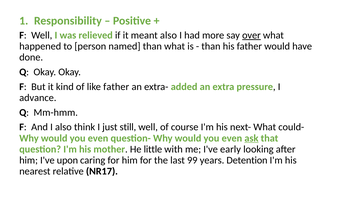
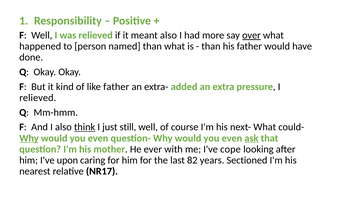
advance at (38, 98): advance -> relieved
think underline: none -> present
Why at (29, 138) underline: none -> present
little: little -> ever
early: early -> cope
99: 99 -> 82
Detention: Detention -> Sectioned
